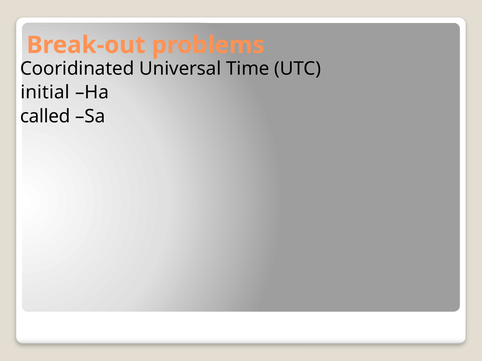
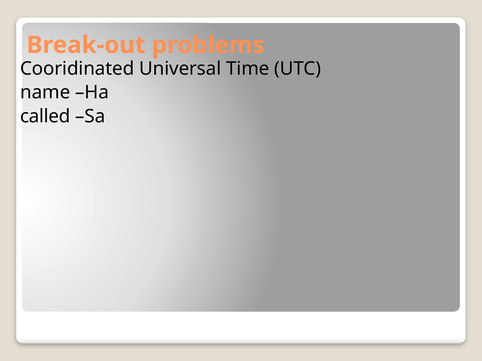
initial: initial -> name
